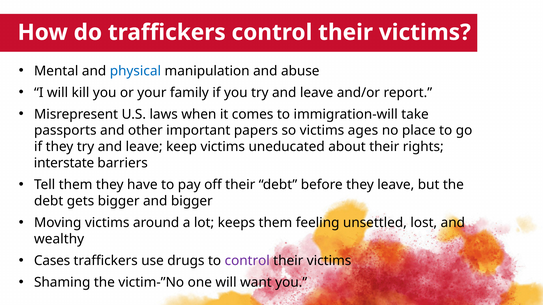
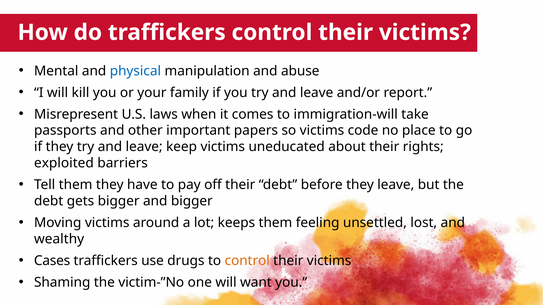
ages: ages -> code
interstate: interstate -> exploited
control at (247, 261) colour: purple -> orange
